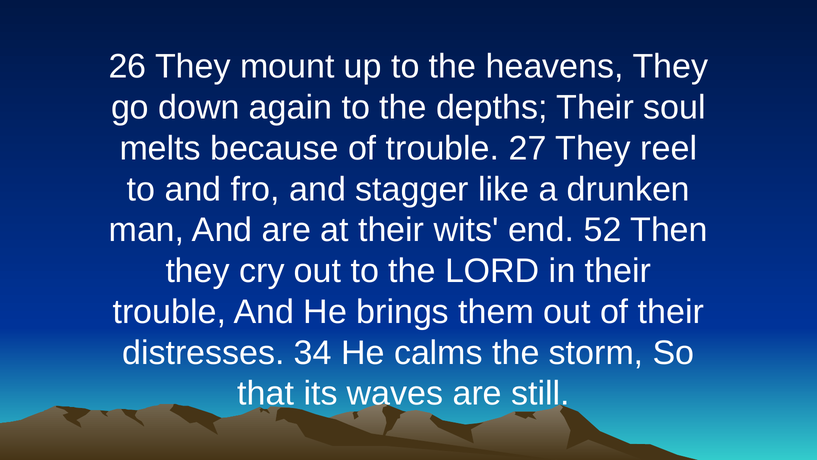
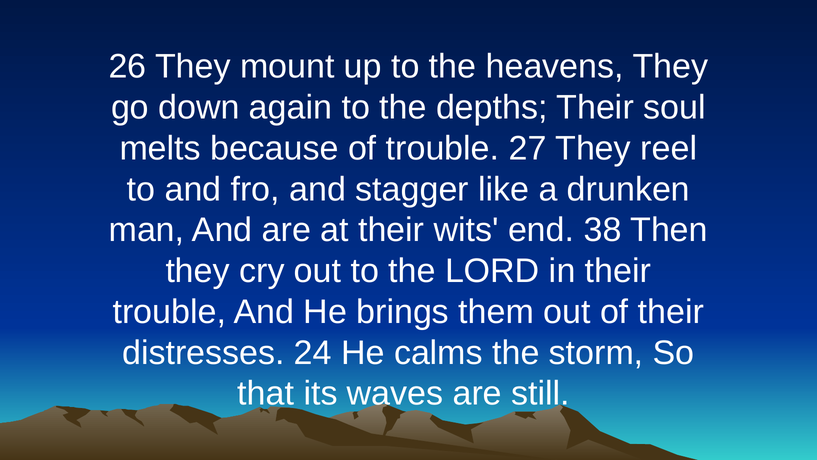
52: 52 -> 38
34: 34 -> 24
